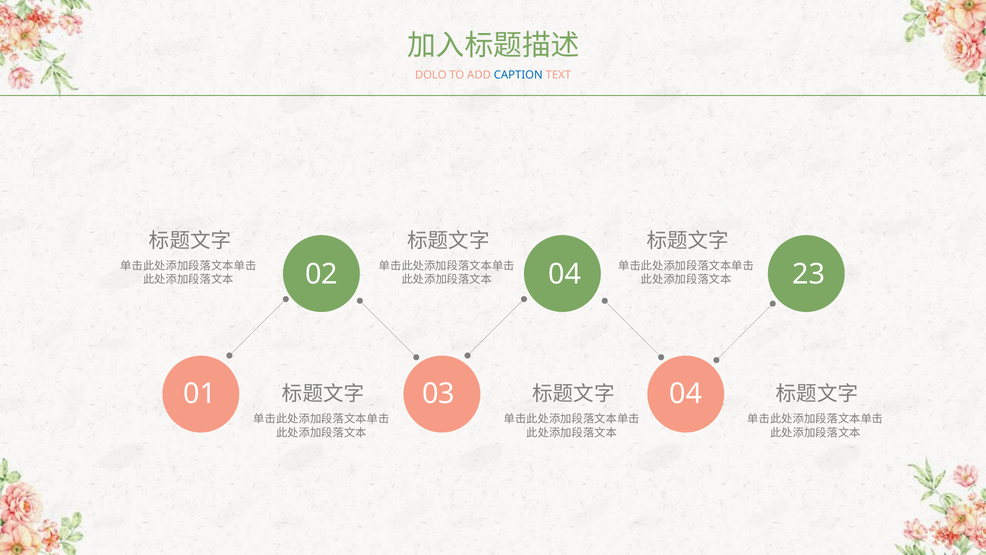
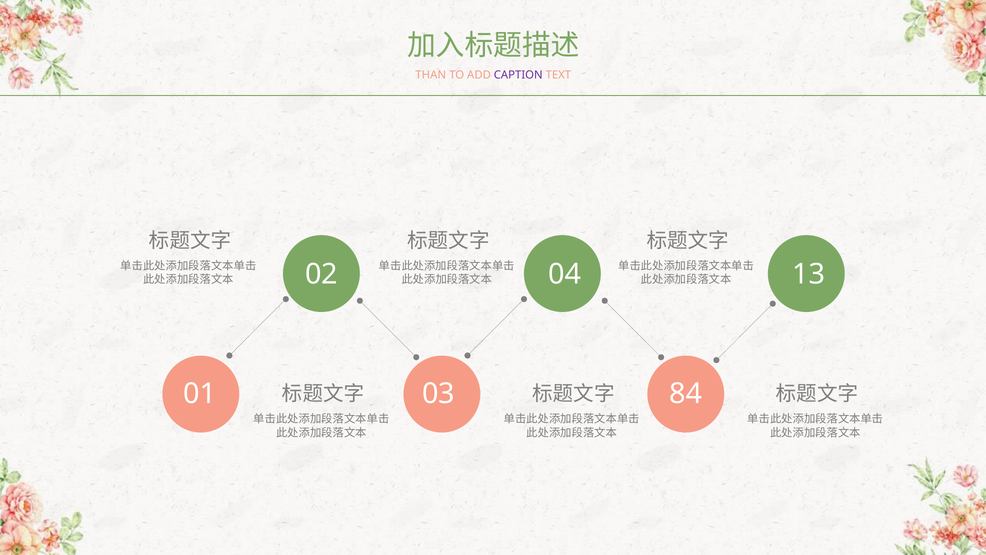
DOLO: DOLO -> THAN
CAPTION colour: blue -> purple
23: 23 -> 13
03 04: 04 -> 84
